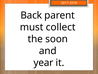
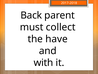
soon: soon -> have
year: year -> with
